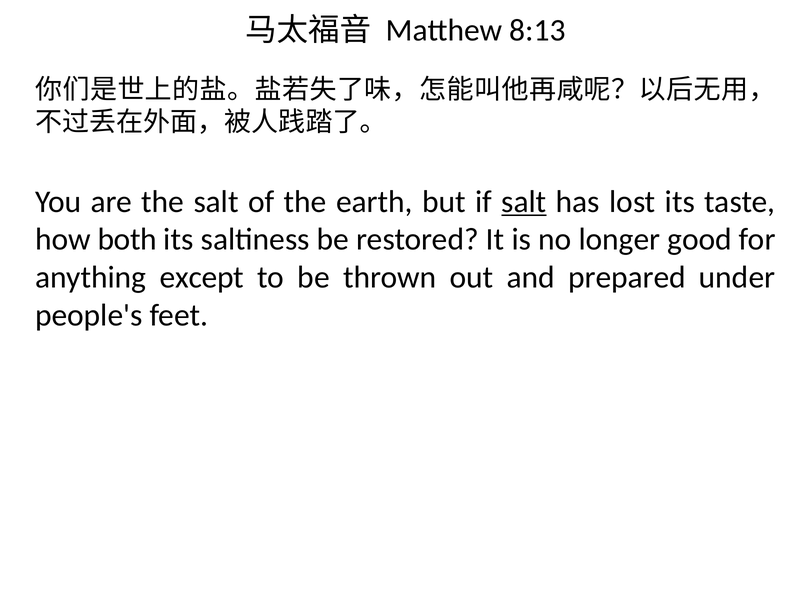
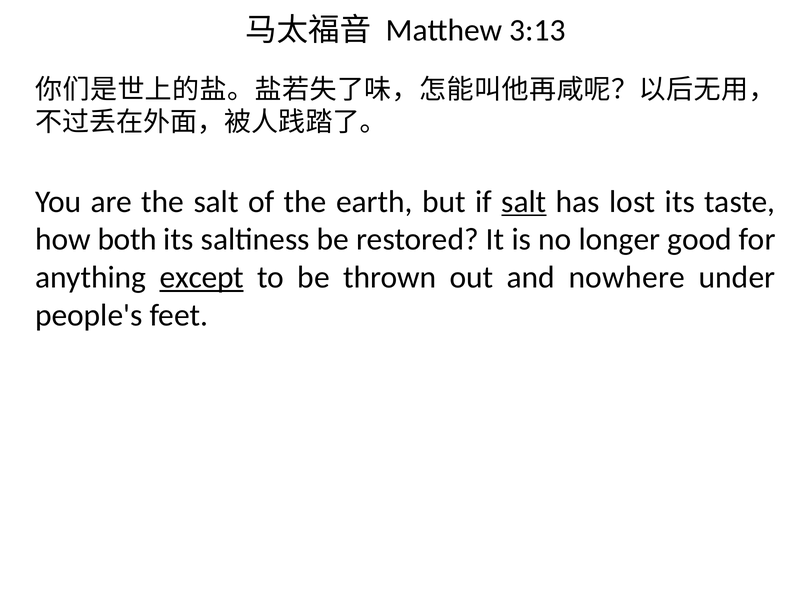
8:13: 8:13 -> 3:13
except underline: none -> present
prepared: prepared -> nowhere
